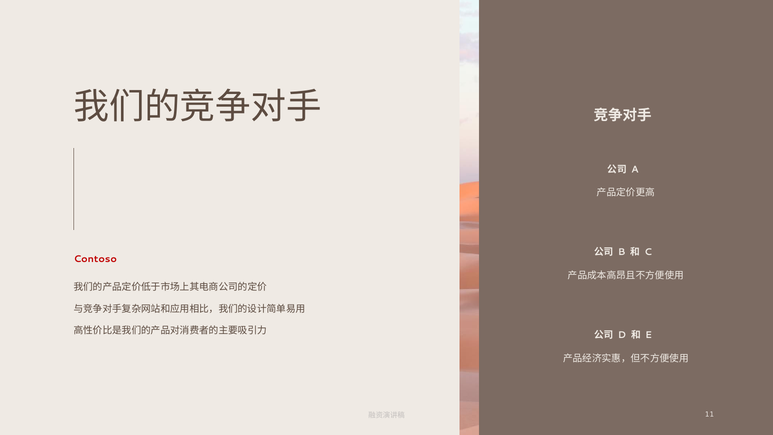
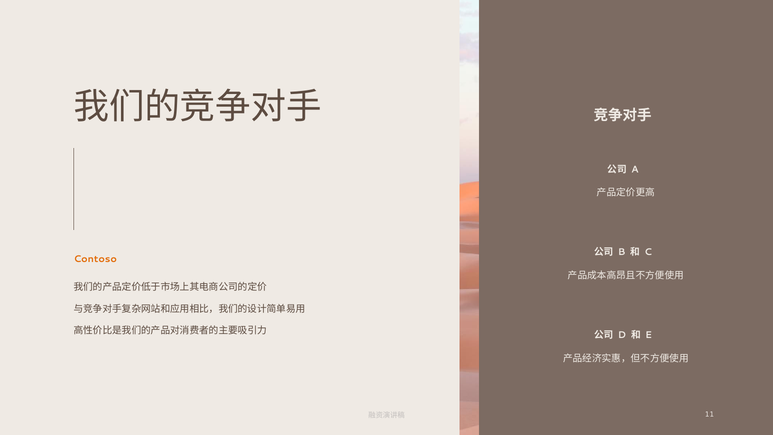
Contoso colour: red -> orange
